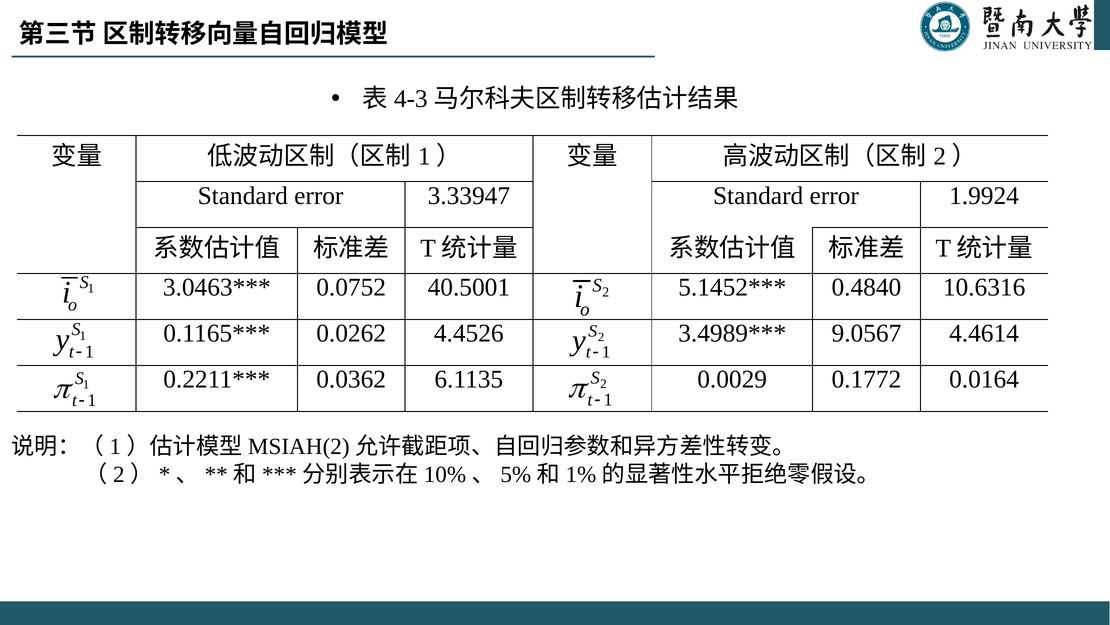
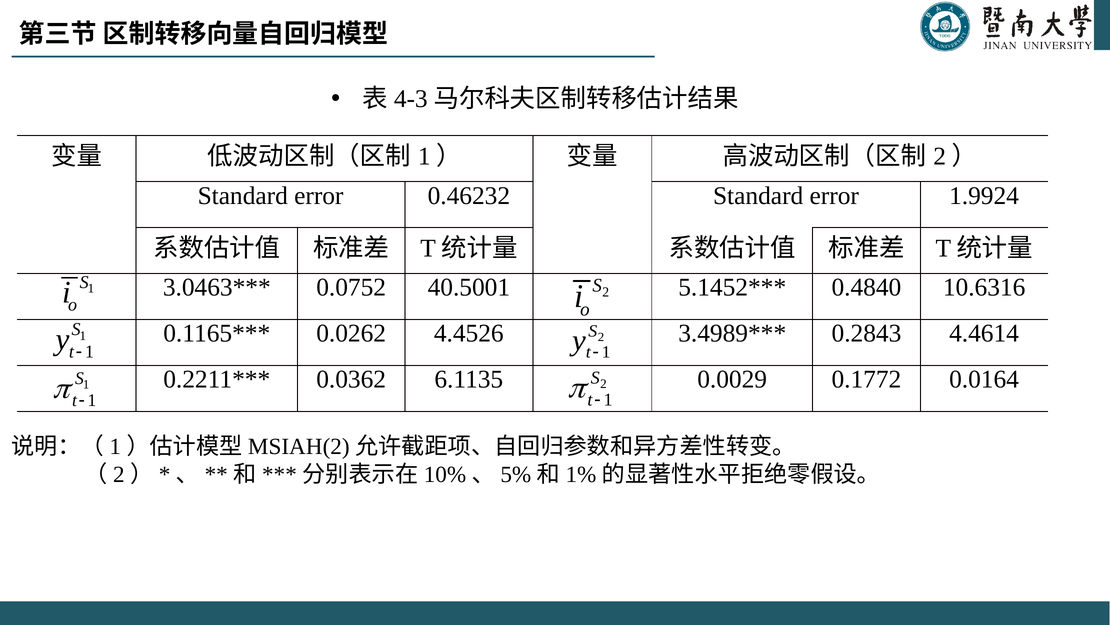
3.33947: 3.33947 -> 0.46232
9.0567: 9.0567 -> 0.2843
